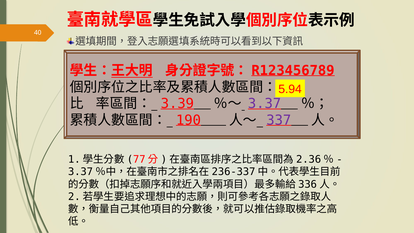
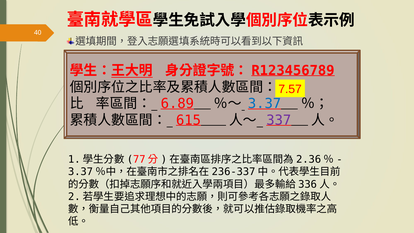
5.94: 5.94 -> 7.57
3.39: 3.39 -> 6.89
3.37 colour: purple -> blue
190: 190 -> 615
